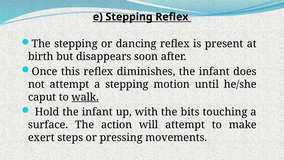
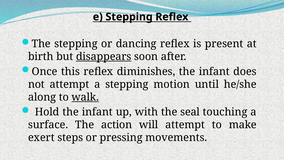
disappears underline: none -> present
caput: caput -> along
bits: bits -> seal
